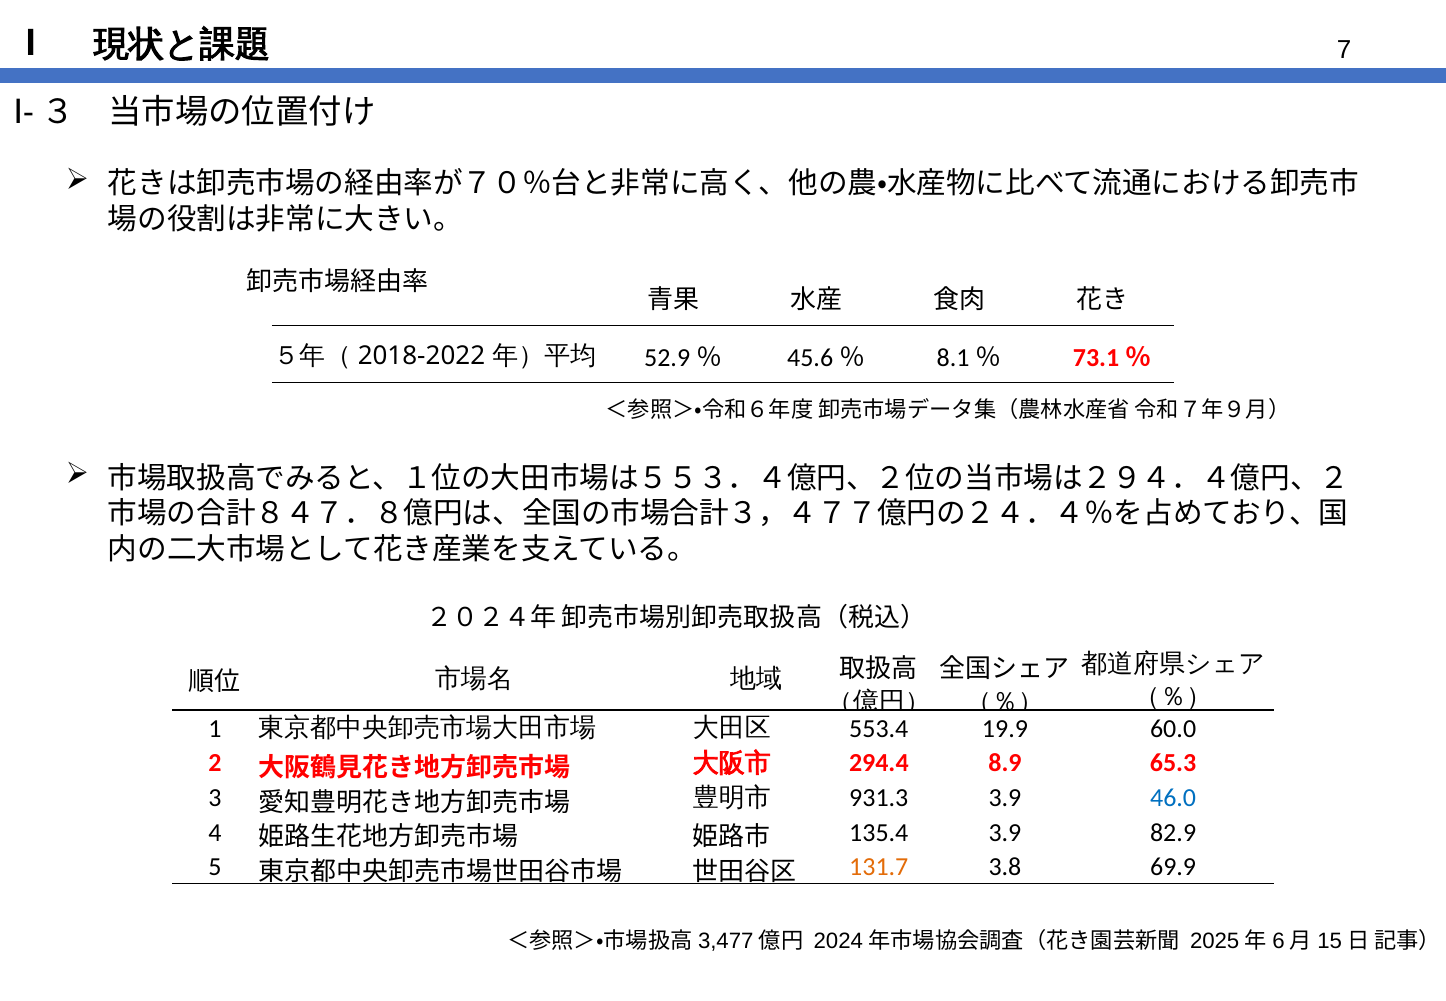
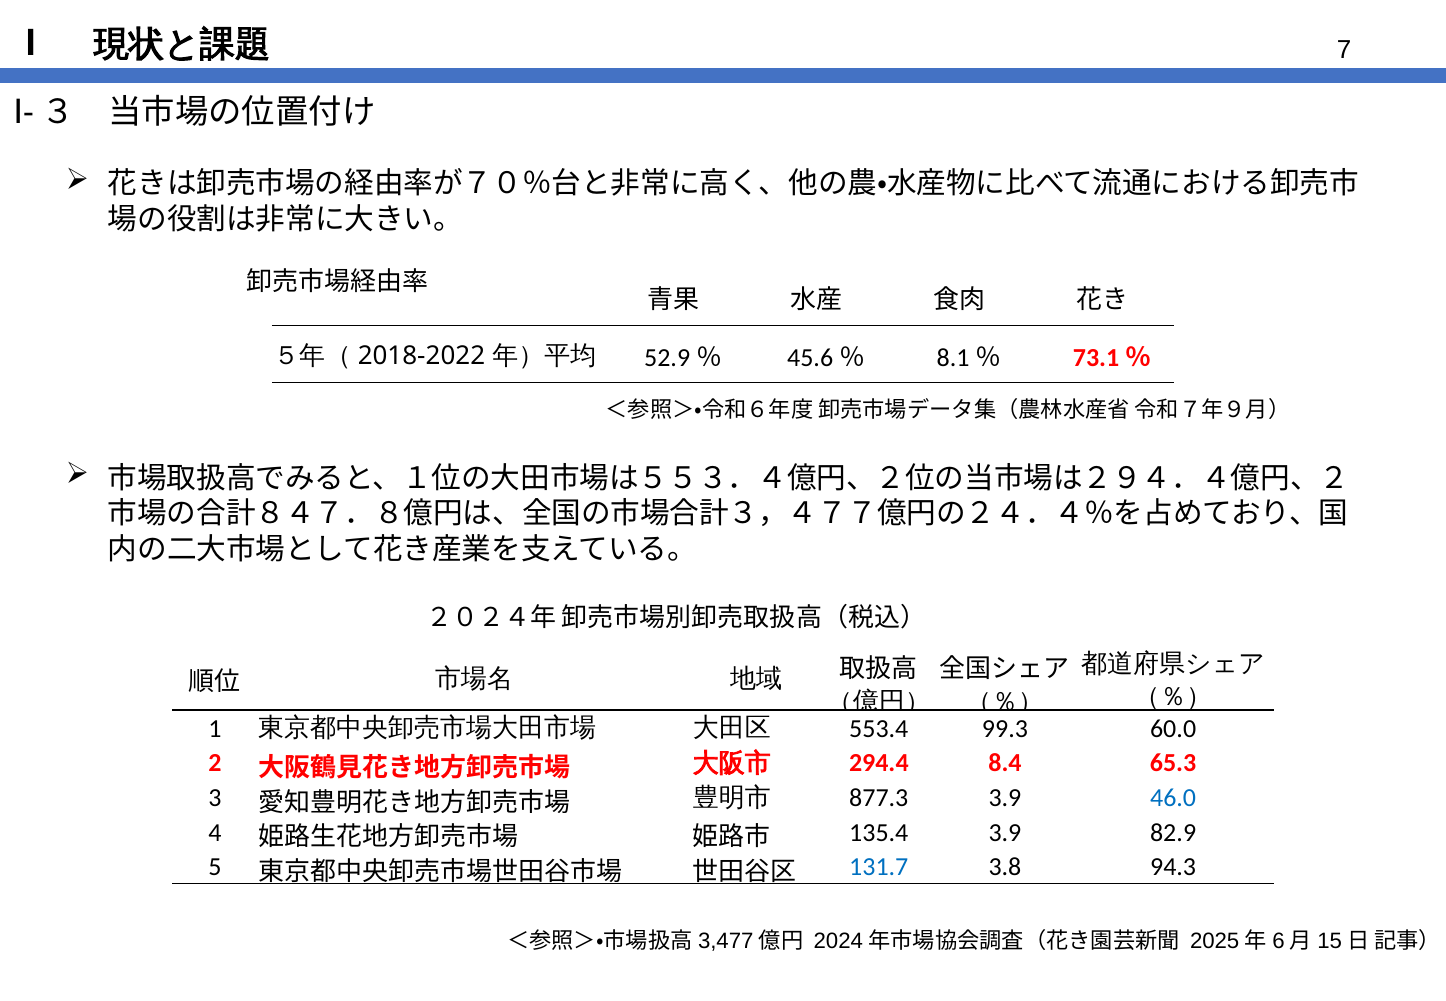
19.9: 19.9 -> 99.3
8.9: 8.9 -> 8.4
931.3: 931.3 -> 877.3
131.7 colour: orange -> blue
69.9: 69.9 -> 94.3
